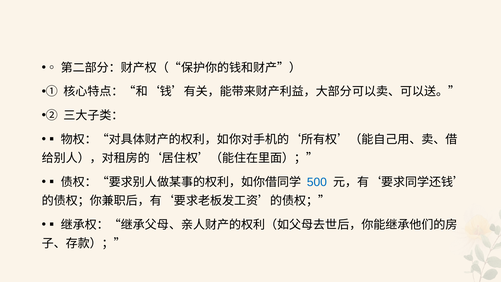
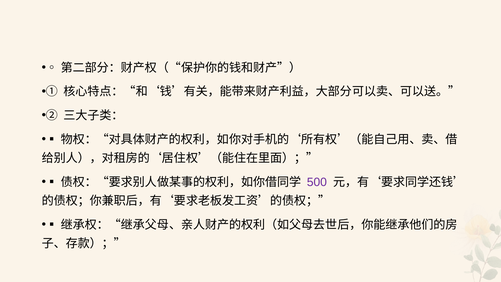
500 colour: blue -> purple
